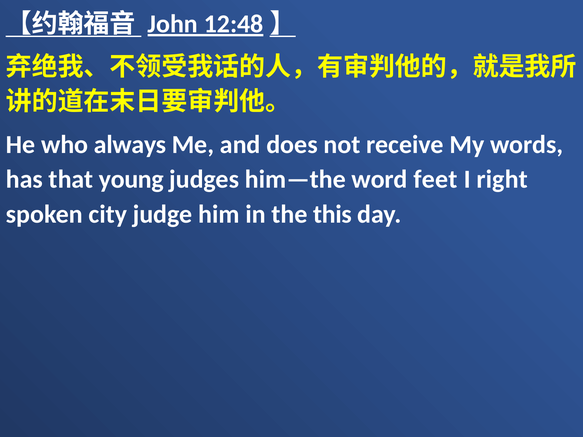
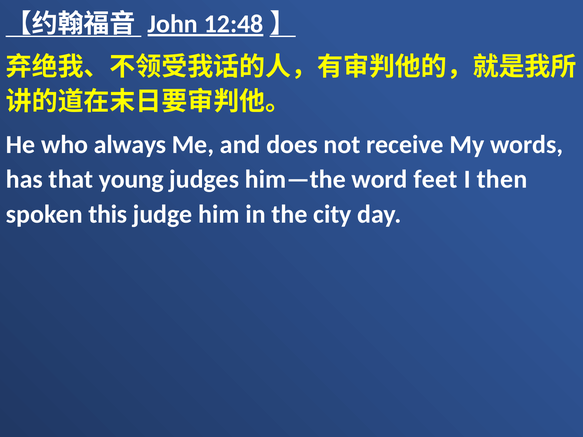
right: right -> then
city: city -> this
this: this -> city
